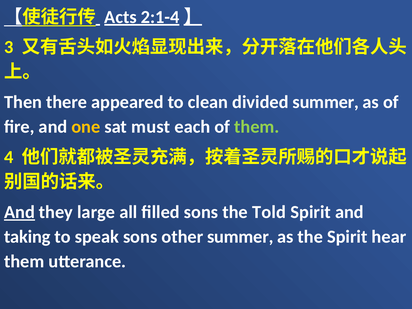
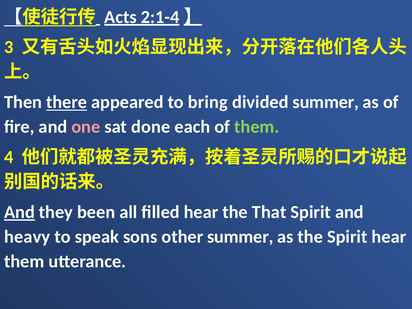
there underline: none -> present
clean: clean -> bring
one colour: yellow -> pink
must: must -> done
large: large -> been
filled sons: sons -> hear
Told: Told -> That
taking: taking -> heavy
